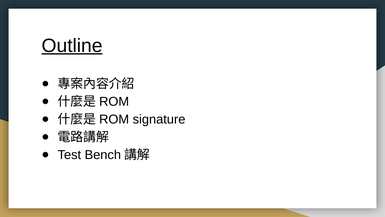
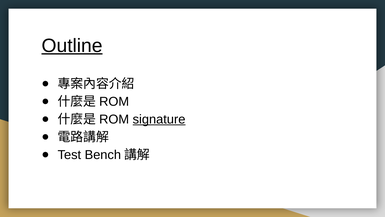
signature underline: none -> present
